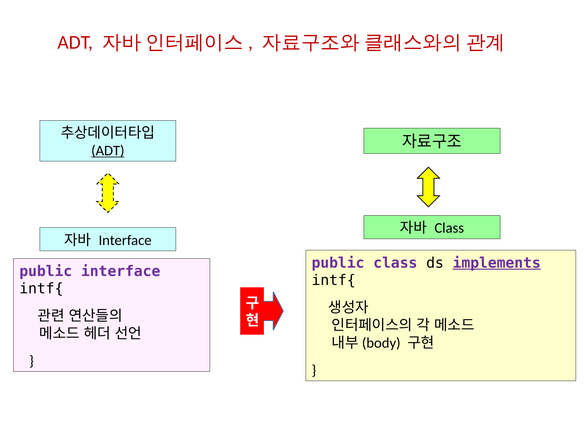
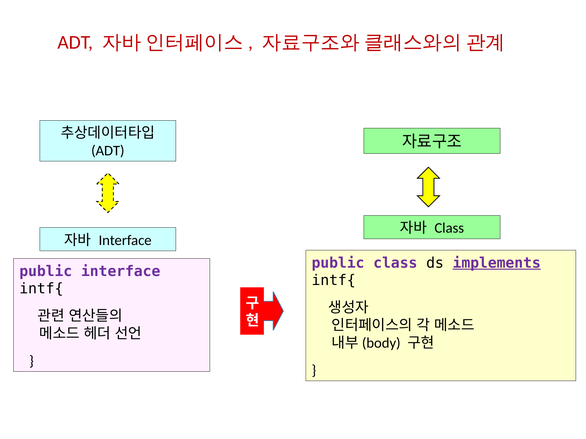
ADT at (108, 151) underline: present -> none
